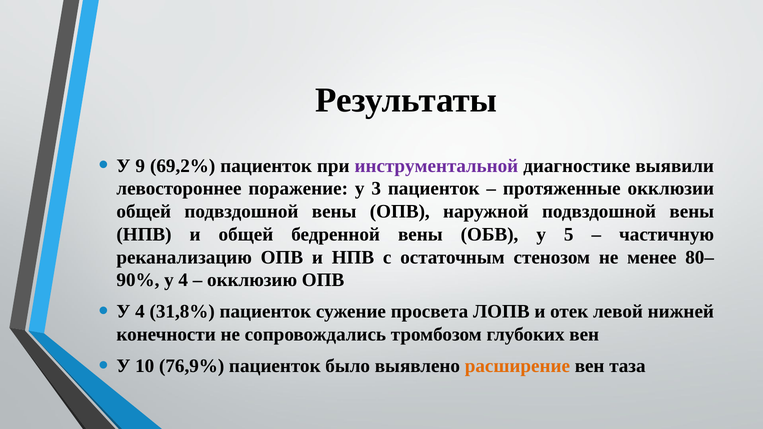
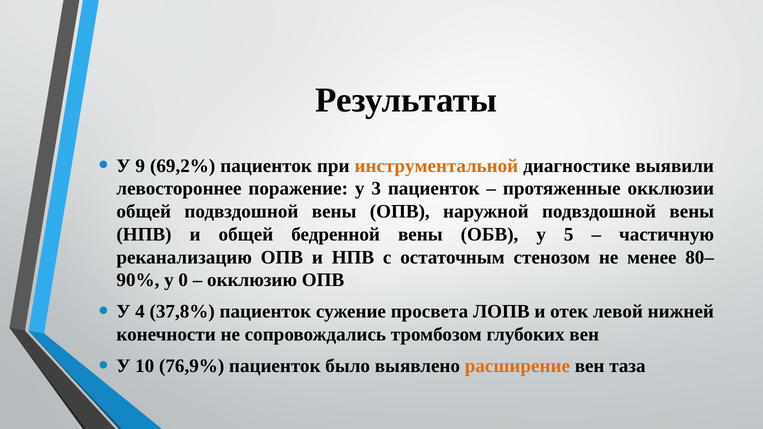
инструментальной colour: purple -> orange
4 at (183, 280): 4 -> 0
31,8%: 31,8% -> 37,8%
